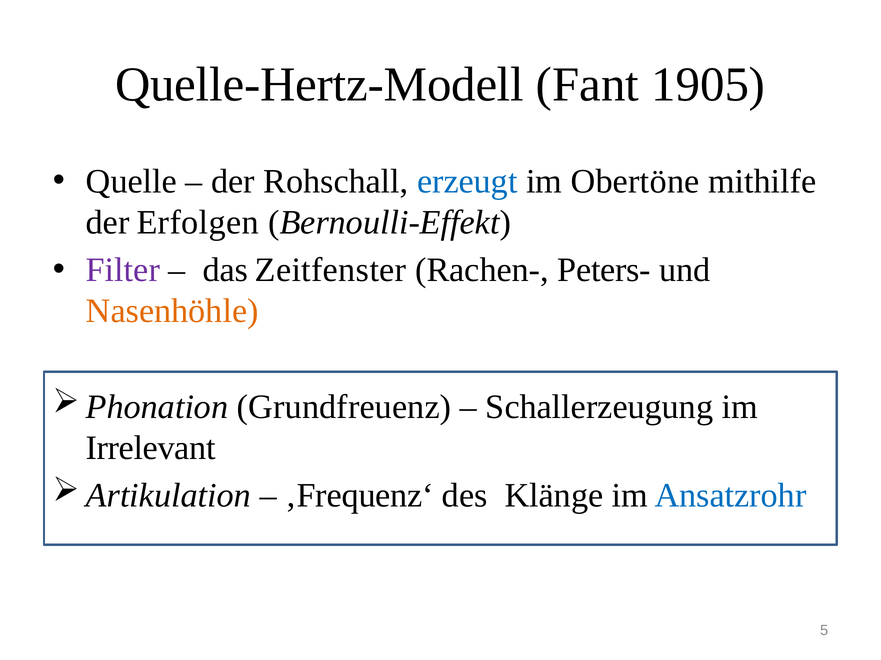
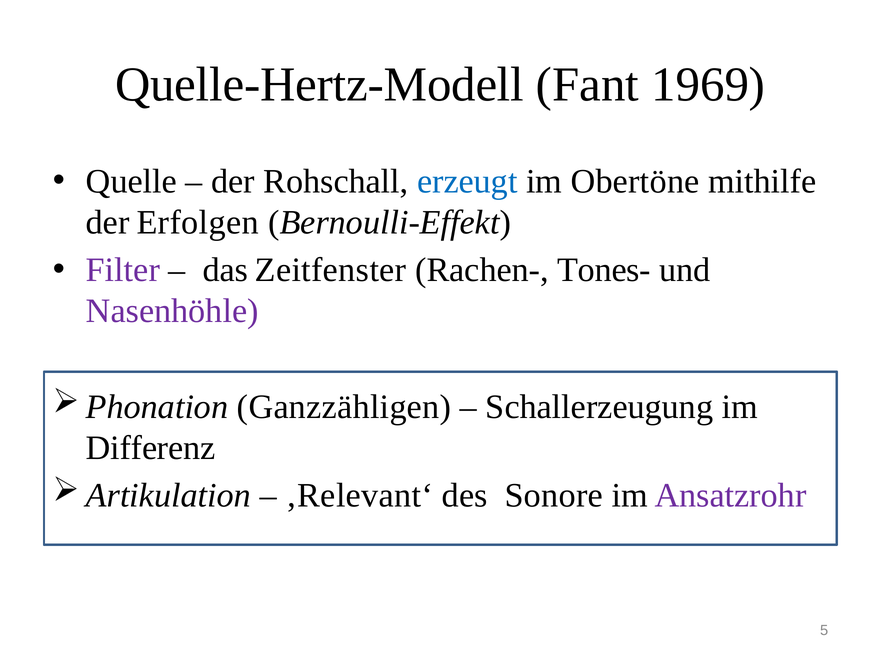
1905: 1905 -> 1969
Peters-: Peters- -> Tones-
Nasenhöhle colour: orange -> purple
Grundfreuenz: Grundfreuenz -> Ganzzähligen
Irrelevant: Irrelevant -> Differenz
‚Frequenz‘: ‚Frequenz‘ -> ‚Relevant‘
Klänge: Klänge -> Sonore
Ansatzrohr colour: blue -> purple
